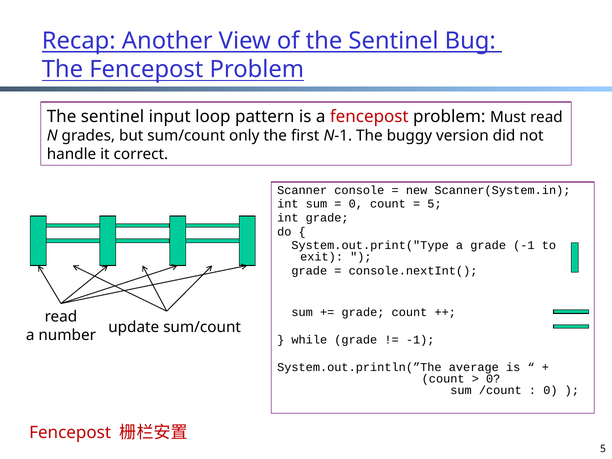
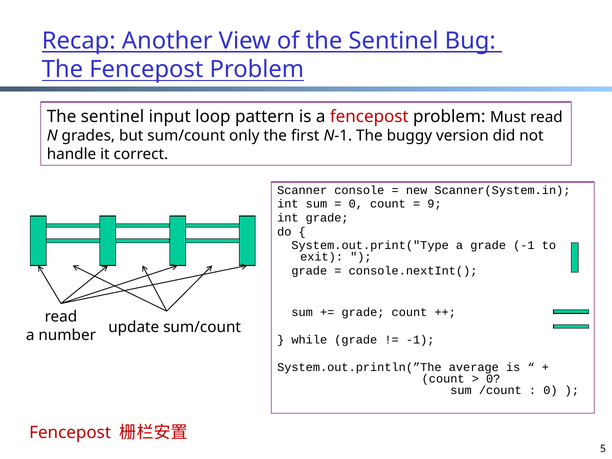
5 at (435, 204): 5 -> 9
